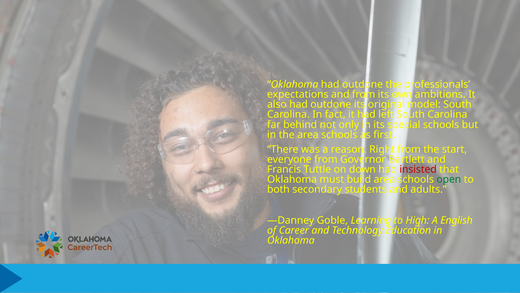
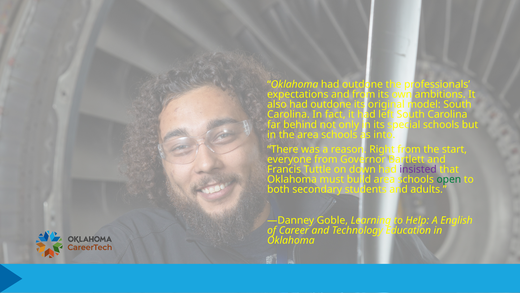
first: first -> into
insisted colour: red -> purple
High: High -> Help
